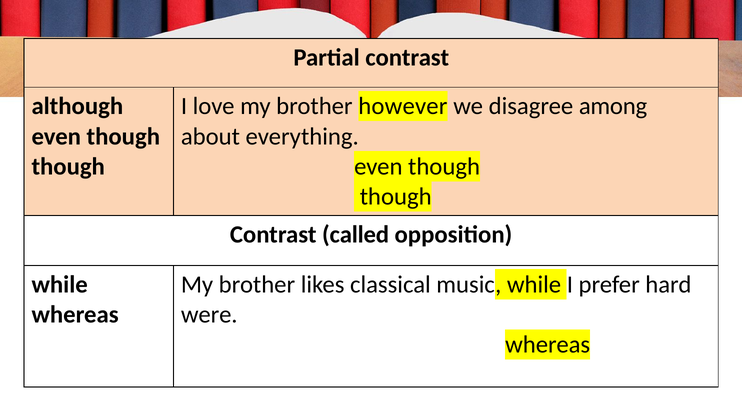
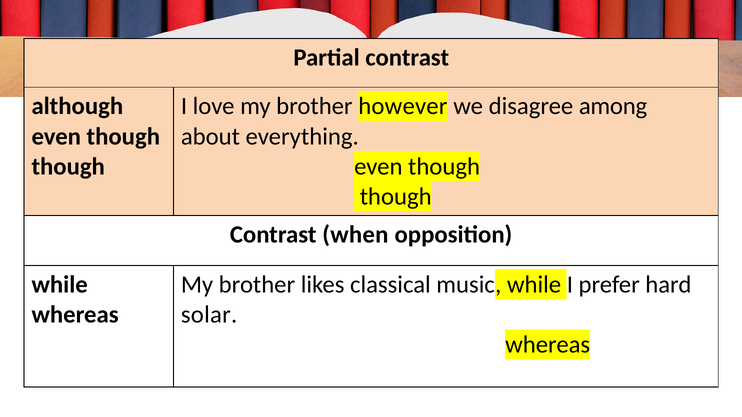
called: called -> when
were: were -> solar
